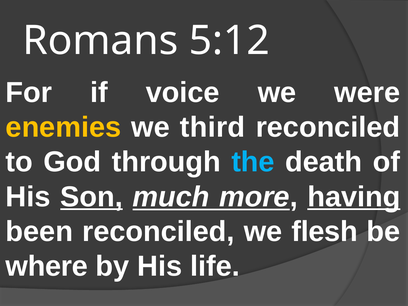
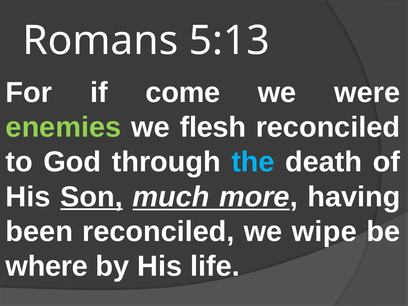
5:12: 5:12 -> 5:13
voice: voice -> come
enemies colour: yellow -> light green
third: third -> flesh
having underline: present -> none
flesh: flesh -> wipe
